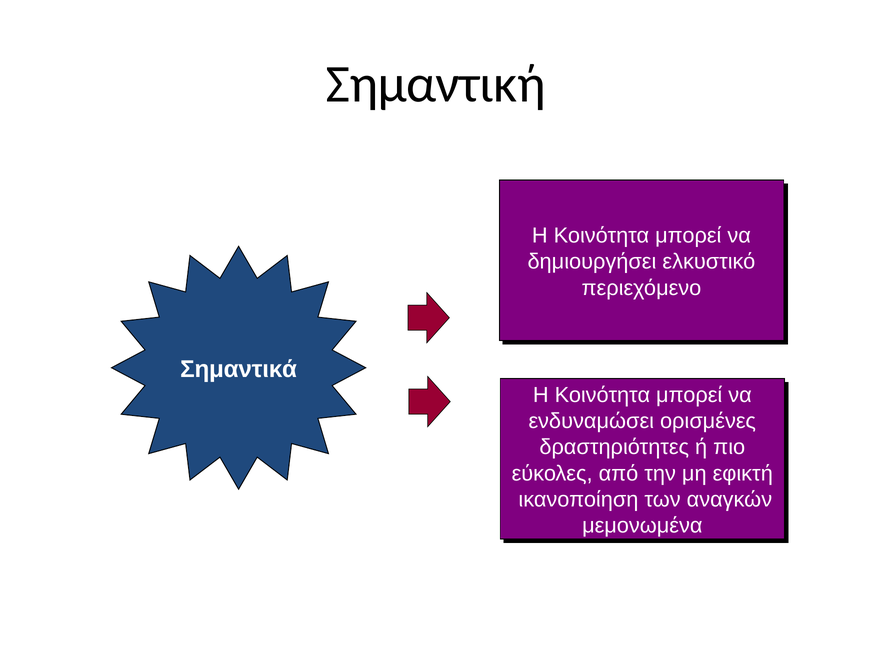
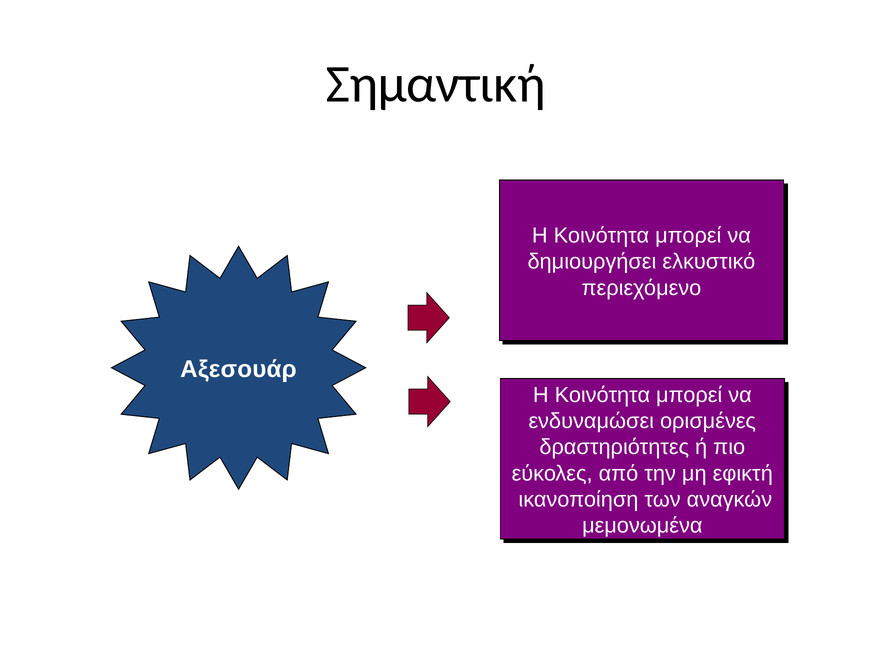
Σημαντικά: Σημαντικά -> Αξεσουάρ
